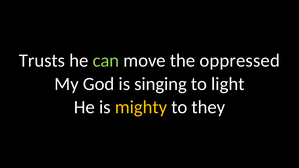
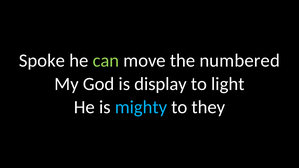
Trusts: Trusts -> Spoke
oppressed: oppressed -> numbered
singing: singing -> display
mighty colour: yellow -> light blue
